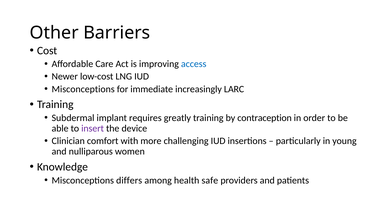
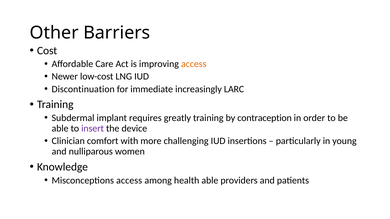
access at (194, 64) colour: blue -> orange
Misconceptions at (83, 89): Misconceptions -> Discontinuation
Misconceptions differs: differs -> access
health safe: safe -> able
